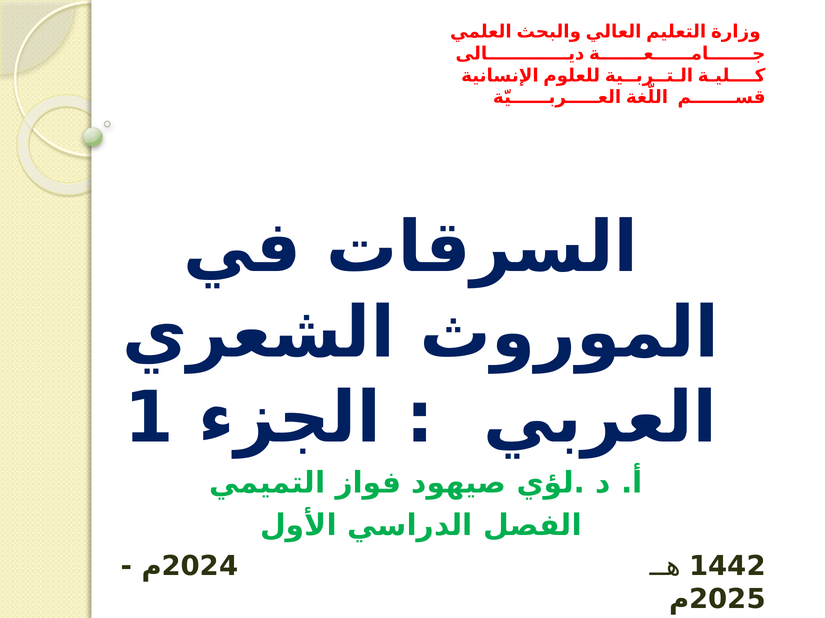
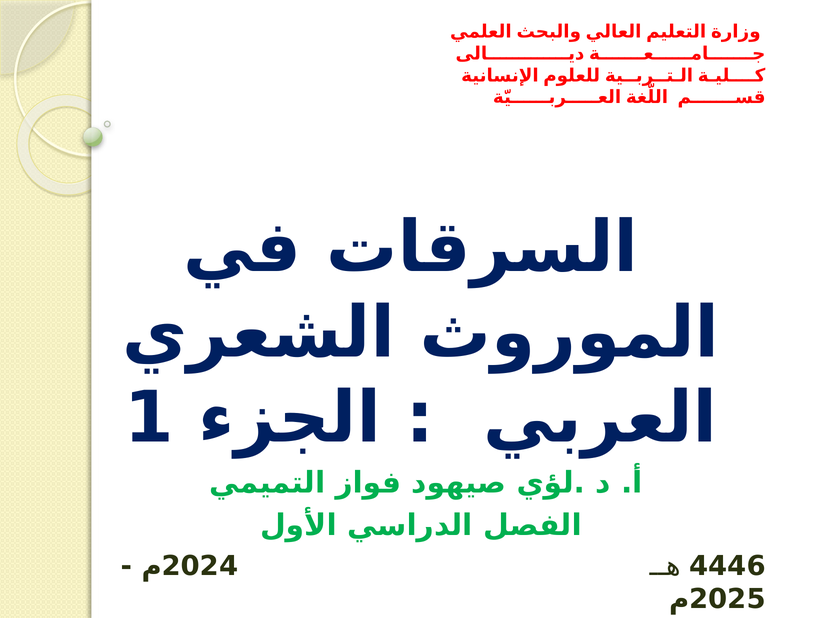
1442: 1442 -> 4446
